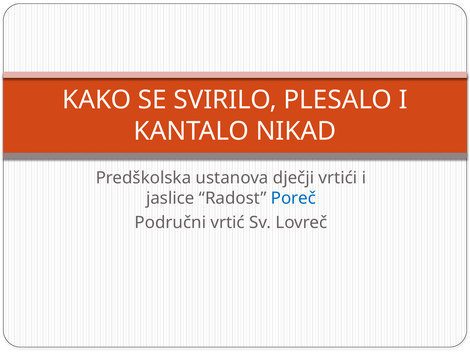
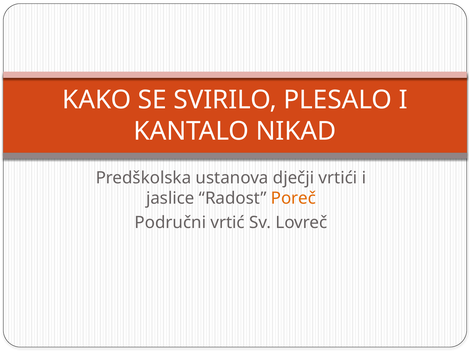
Poreč colour: blue -> orange
